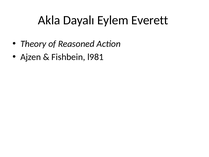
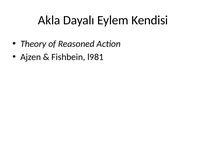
Everett: Everett -> Kendisi
